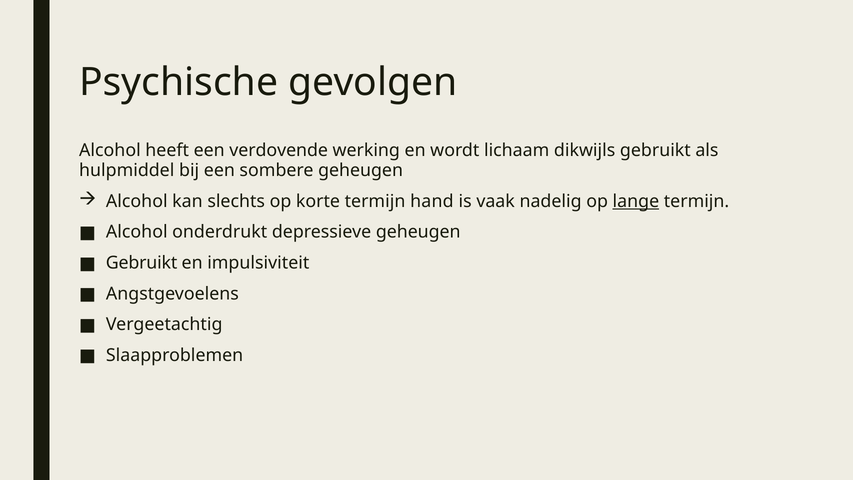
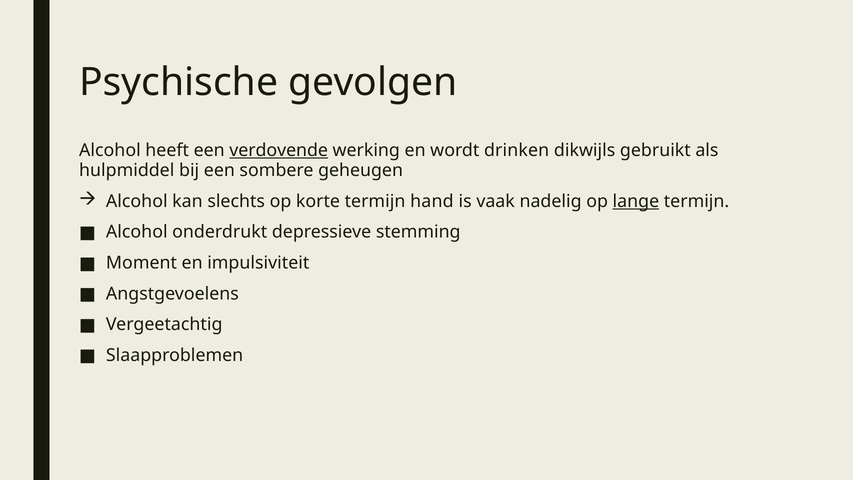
verdovende underline: none -> present
lichaam: lichaam -> drinken
depressieve geheugen: geheugen -> stemming
Gebruikt at (142, 263): Gebruikt -> Moment
